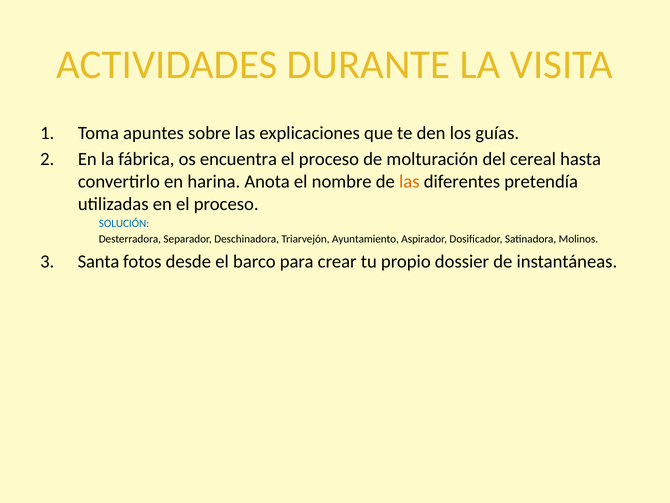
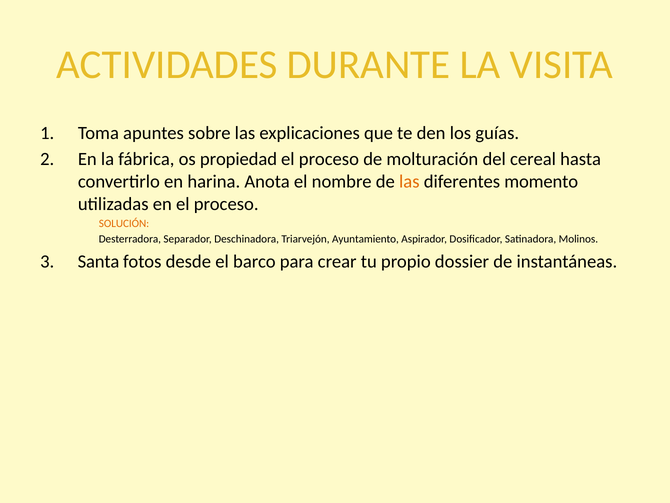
encuentra: encuentra -> propiedad
pretendía: pretendía -> momento
SOLUCIÓN colour: blue -> orange
